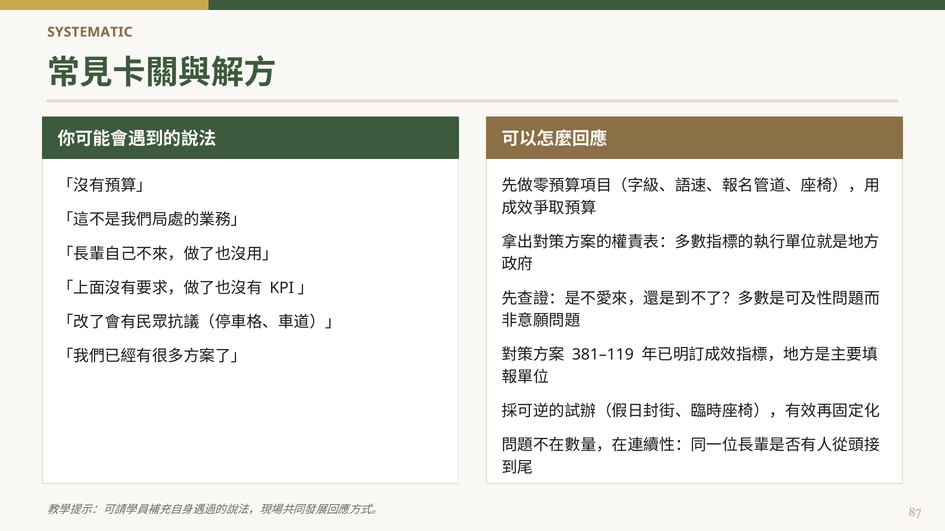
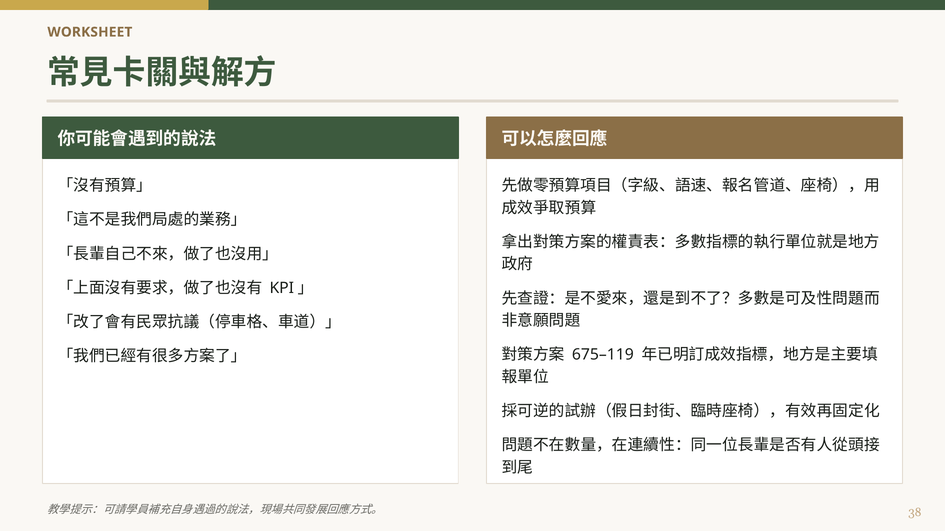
SYSTEMATIC: SYSTEMATIC -> WORKSHEET
381–119: 381–119 -> 675–119
87: 87 -> 38
